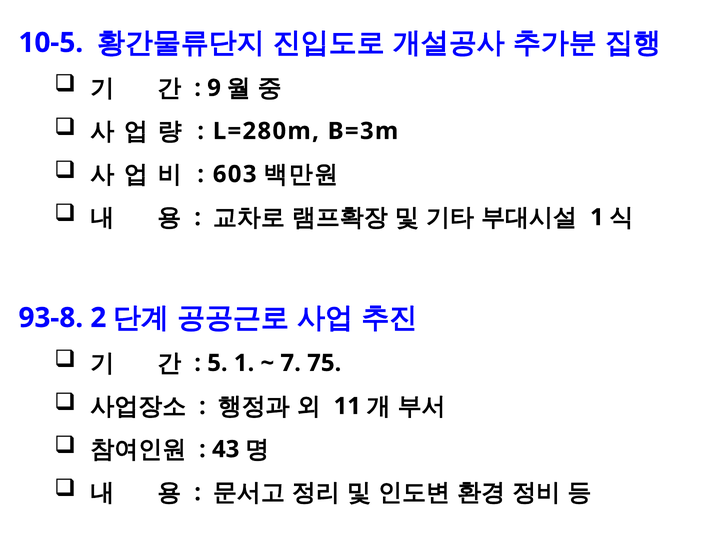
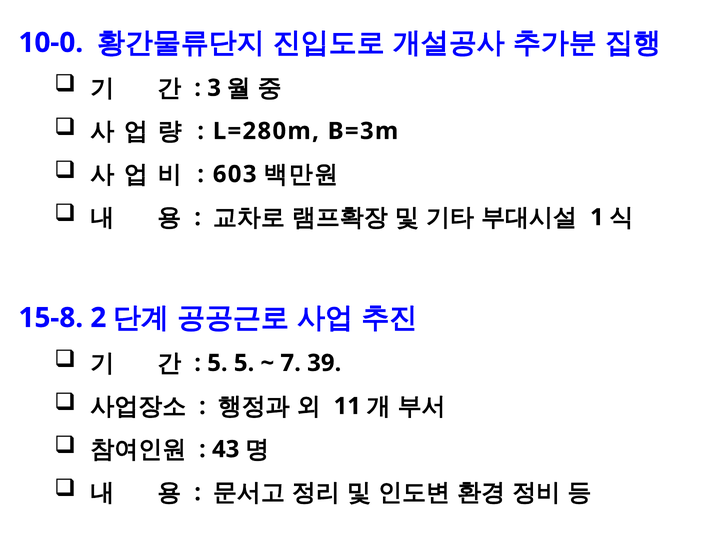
10-5: 10-5 -> 10-0
9: 9 -> 3
93-8: 93-8 -> 15-8
5 1: 1 -> 5
75: 75 -> 39
